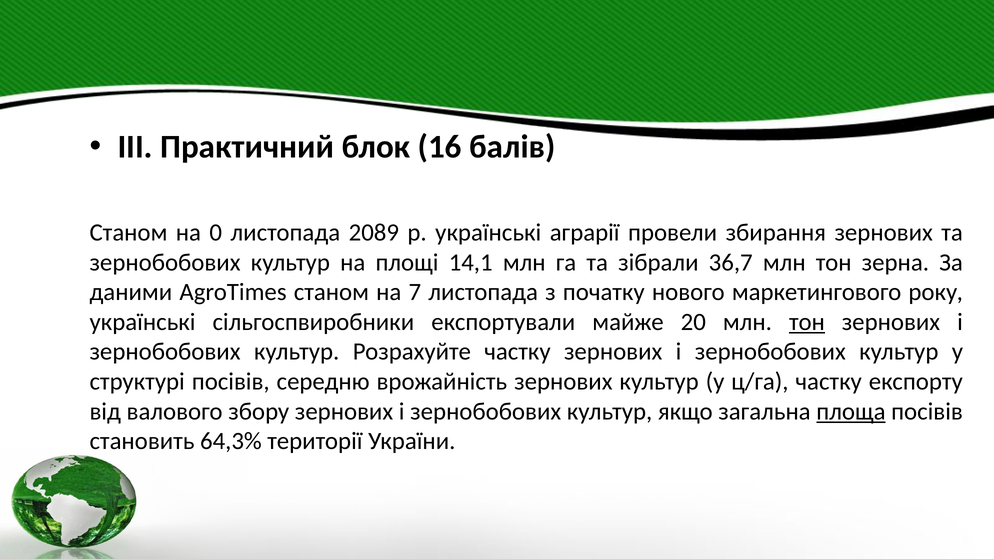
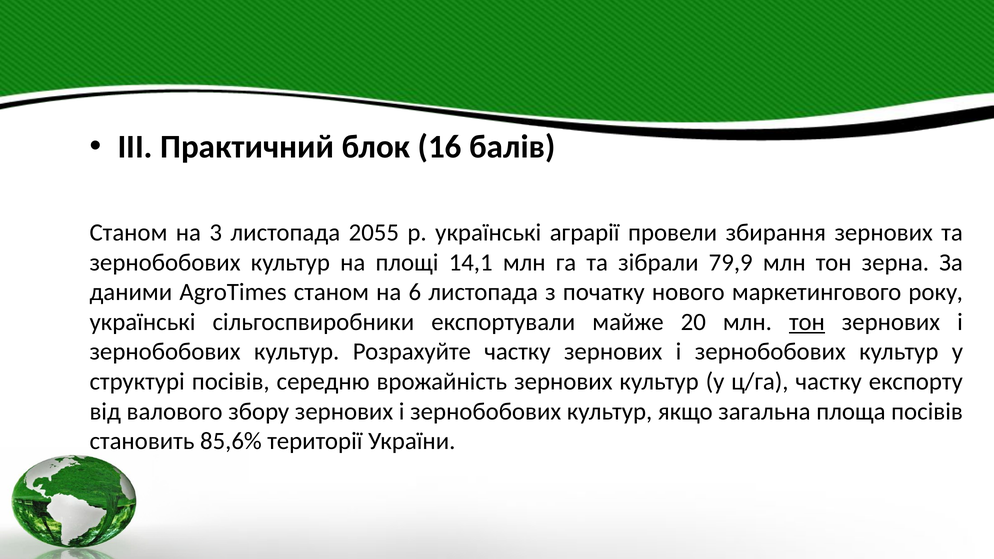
0: 0 -> 3
2089: 2089 -> 2055
36,7: 36,7 -> 79,9
7: 7 -> 6
площа underline: present -> none
64,3%: 64,3% -> 85,6%
